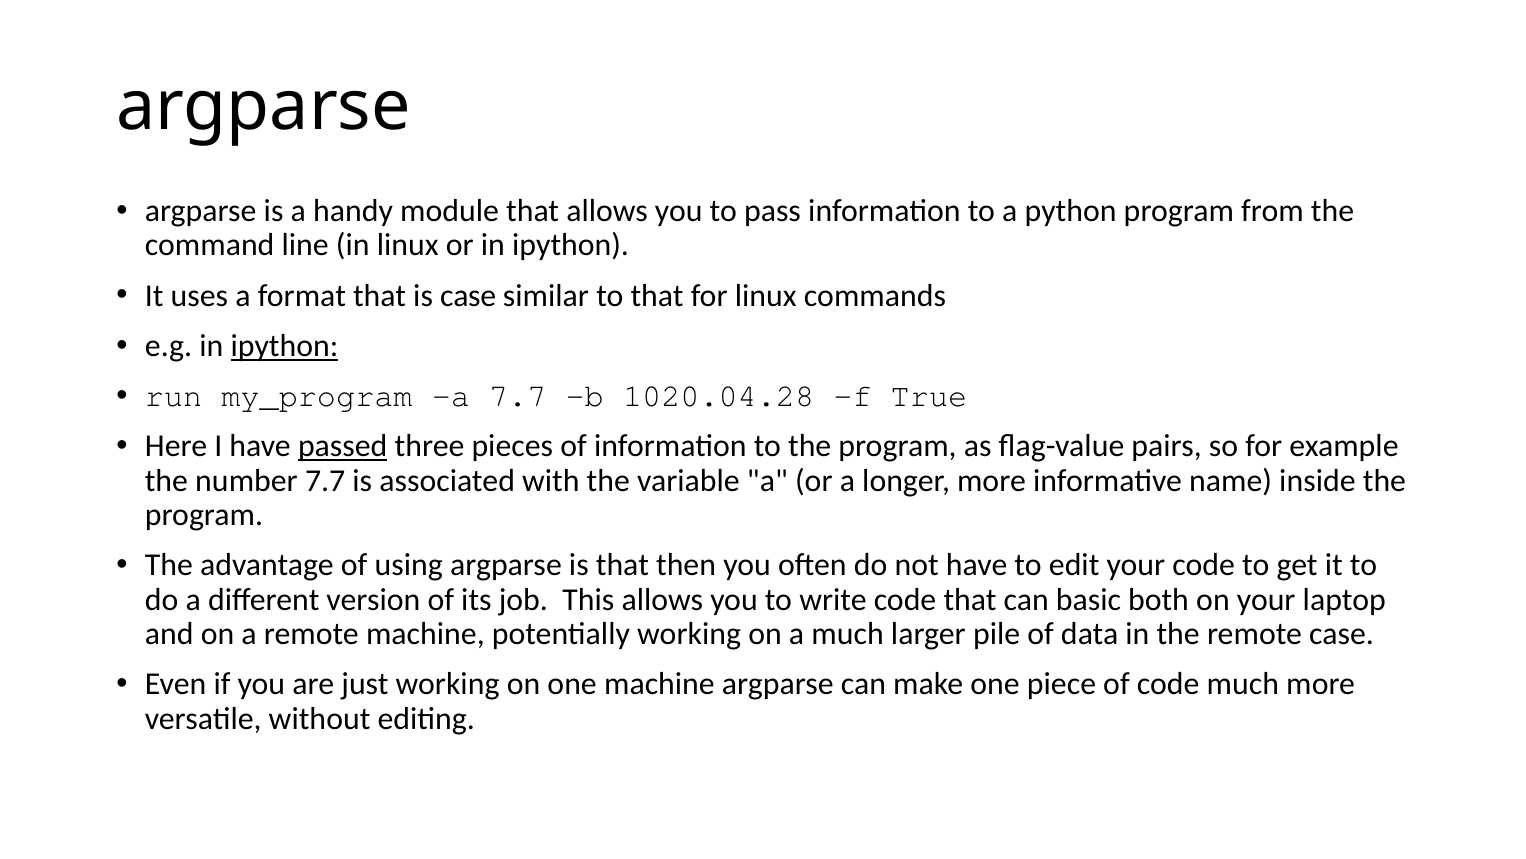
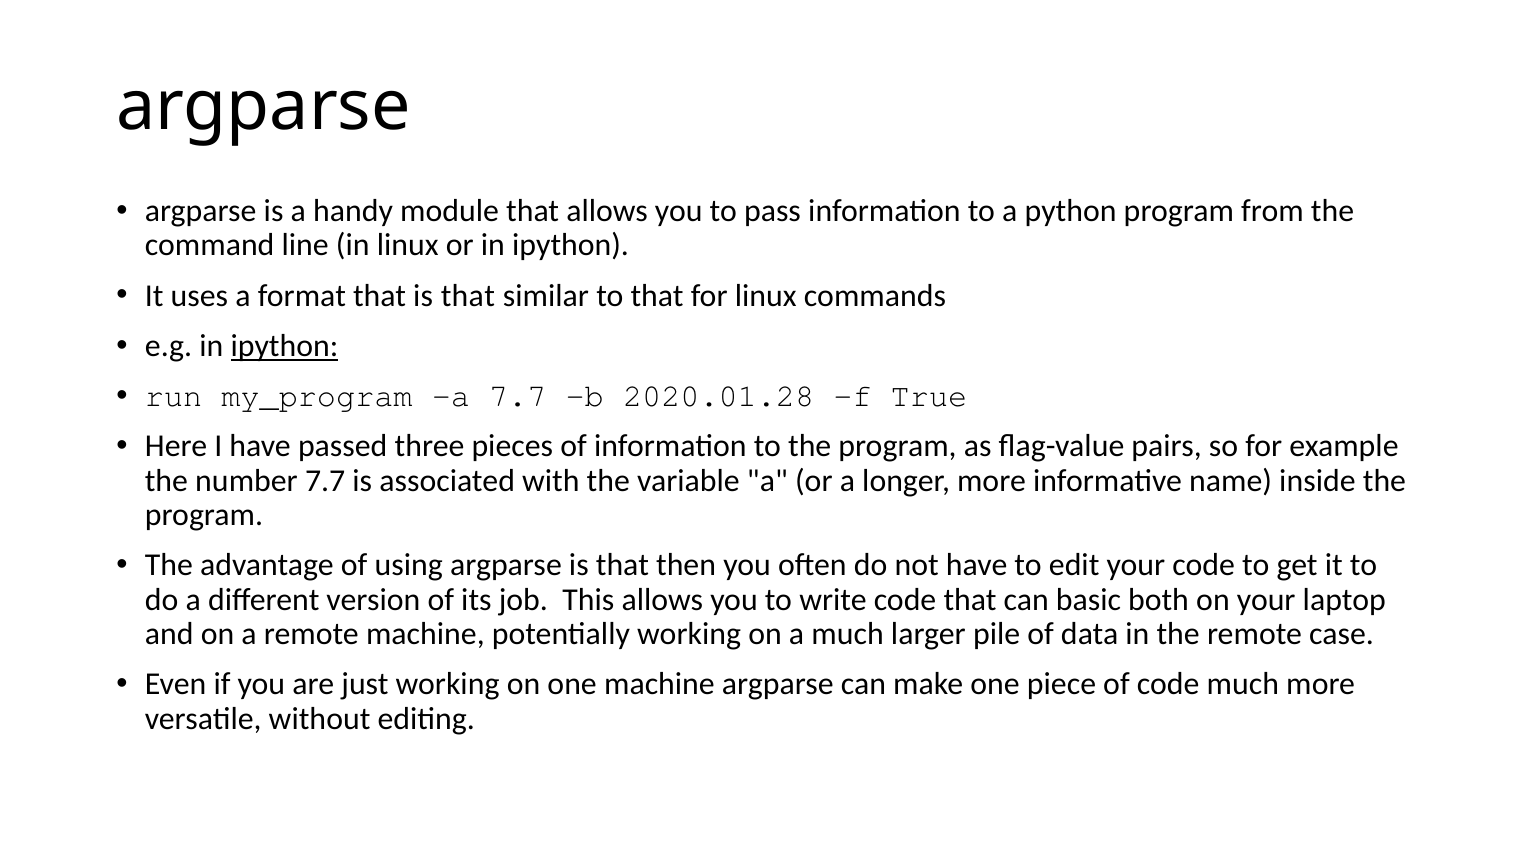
that is case: case -> that
1020.04.28: 1020.04.28 -> 2020.01.28
passed underline: present -> none
